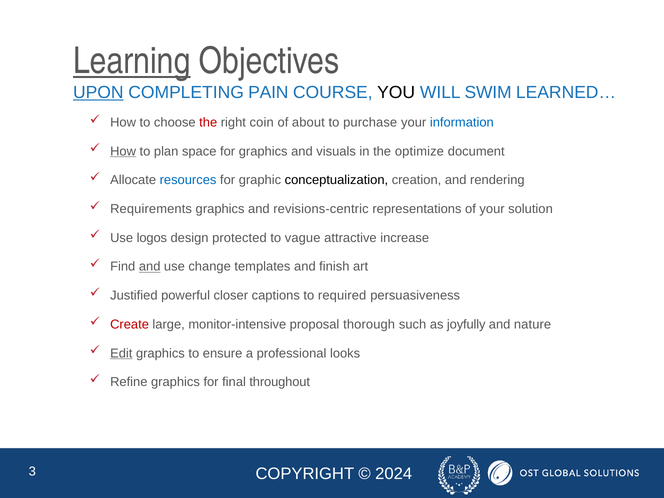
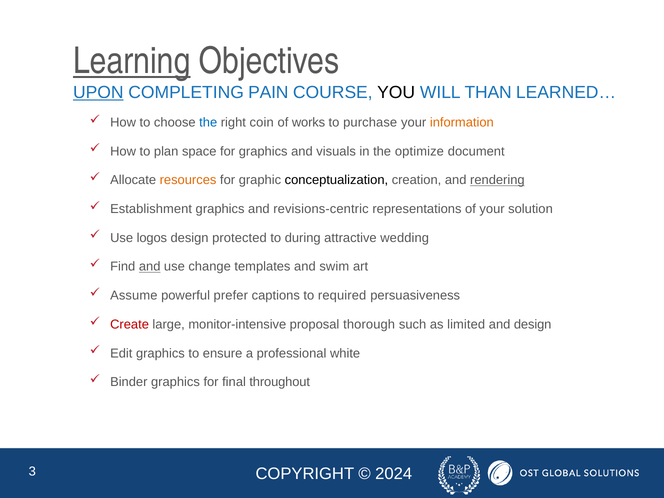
SWIM: SWIM -> THAN
the at (208, 122) colour: red -> blue
about: about -> works
information colour: blue -> orange
How at (123, 151) underline: present -> none
resources colour: blue -> orange
rendering underline: none -> present
Requirements: Requirements -> Establishment
vague: vague -> during
increase: increase -> wedding
finish: finish -> swim
Justified: Justified -> Assume
closer: closer -> prefer
joyfully: joyfully -> limited
and nature: nature -> design
Edit underline: present -> none
looks: looks -> white
Refine: Refine -> Binder
